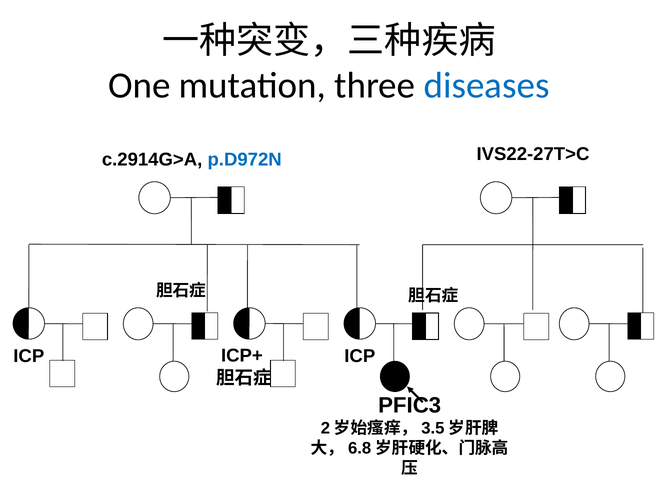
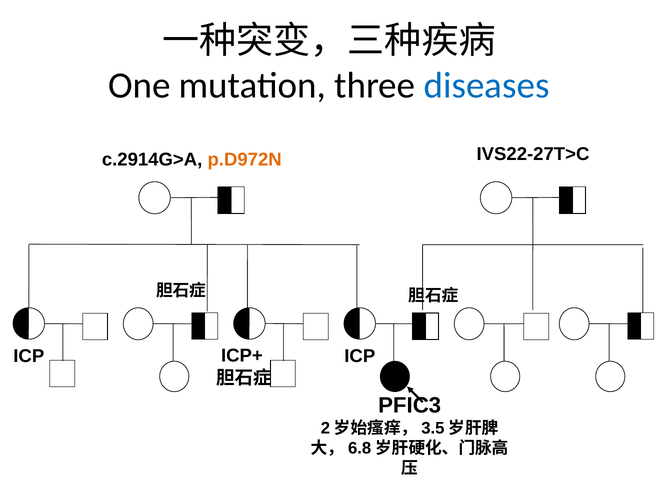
p.D972N colour: blue -> orange
